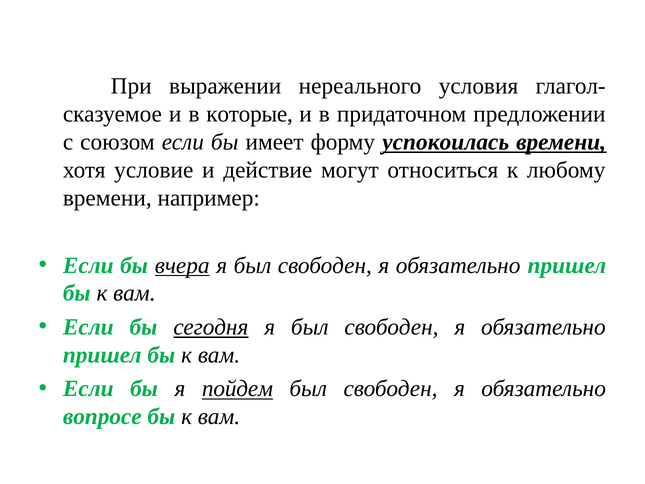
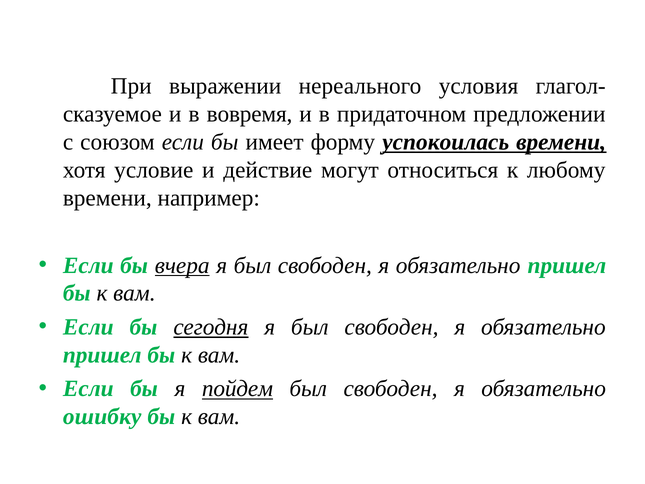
которые: которые -> вовремя
вопросе: вопросе -> ошибку
